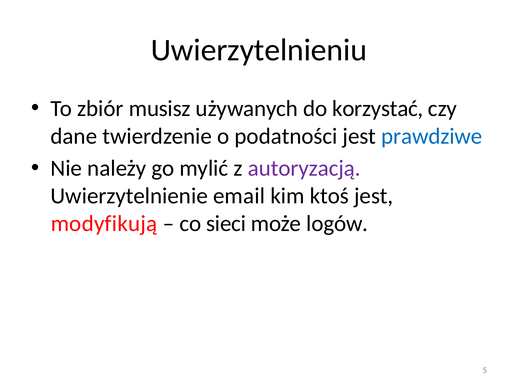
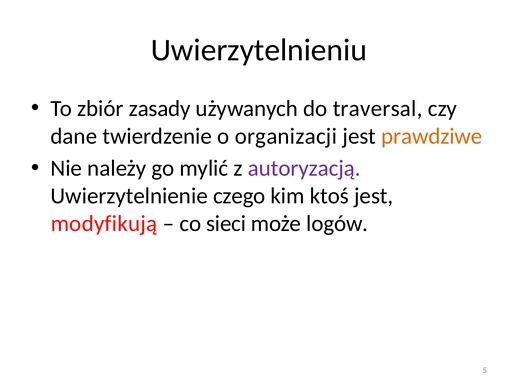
musisz: musisz -> zasady
korzystać: korzystać -> traversal
podatności: podatności -> organizacji
prawdziwe colour: blue -> orange
email: email -> czego
